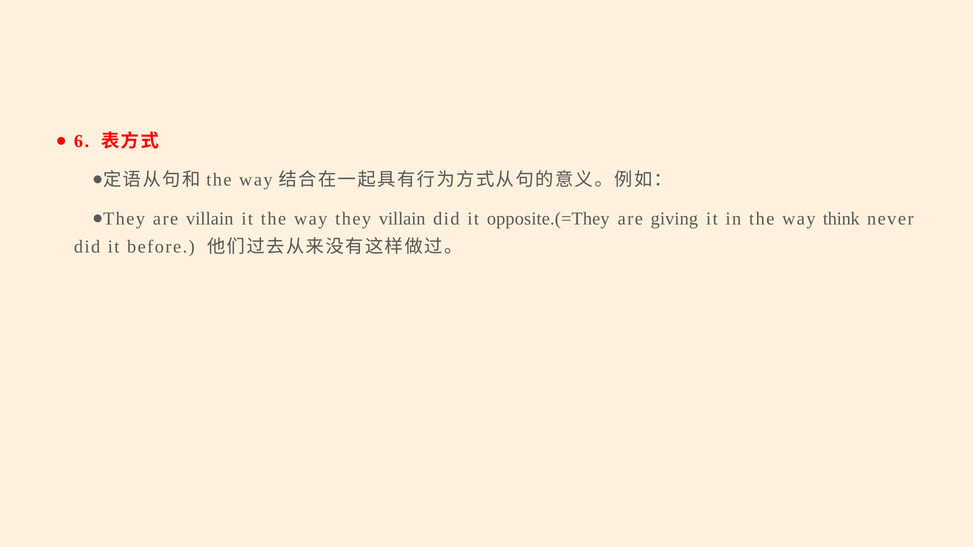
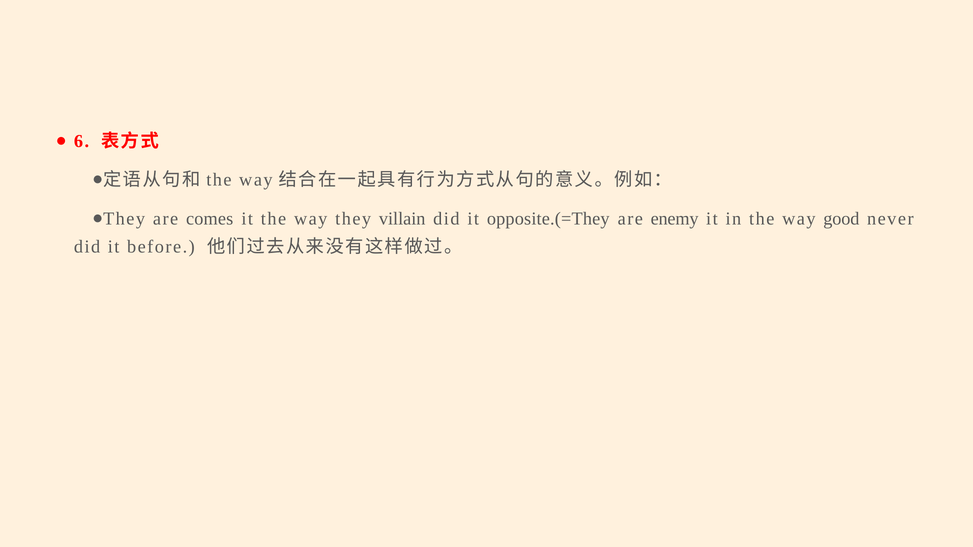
are villain: villain -> comes
giving: giving -> enemy
think: think -> good
